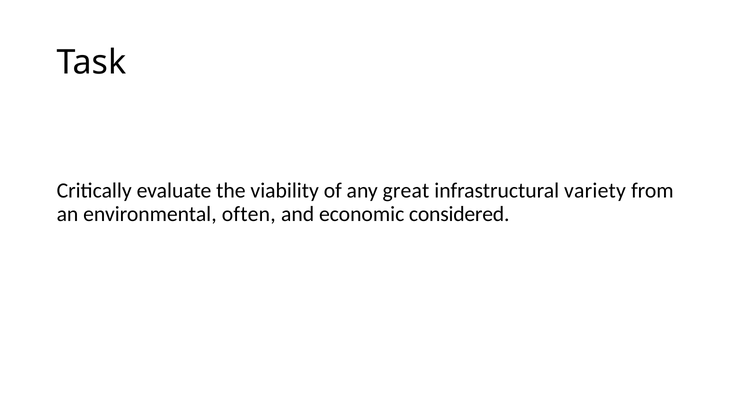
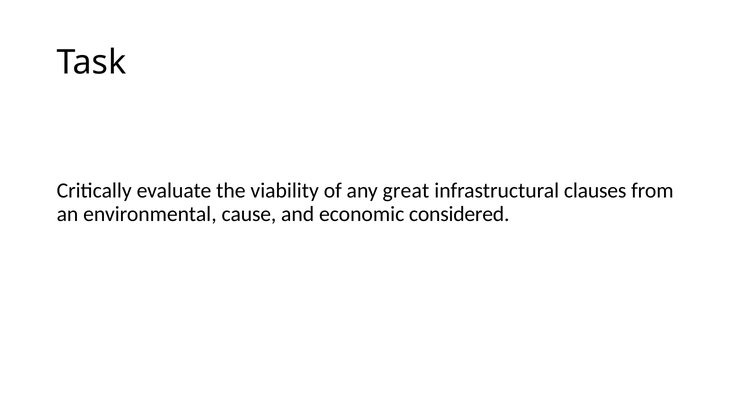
variety: variety -> clauses
often: often -> cause
